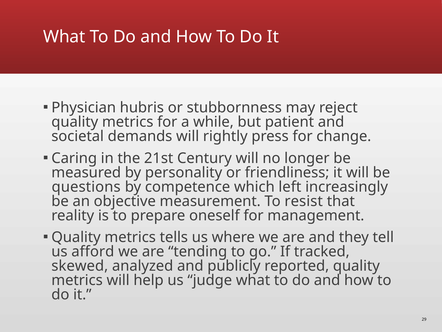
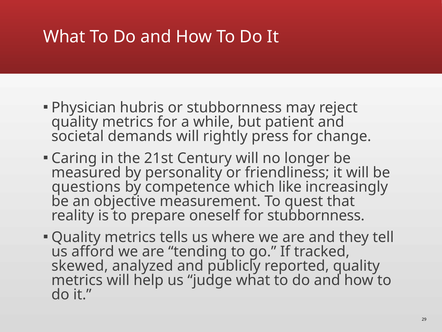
left: left -> like
resist: resist -> quest
for management: management -> stubbornness
